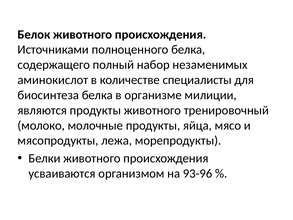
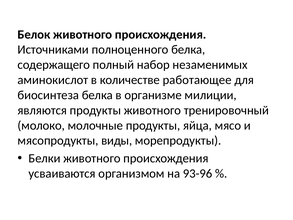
специалисты: специалисты -> работающее
лежа: лежа -> виды
